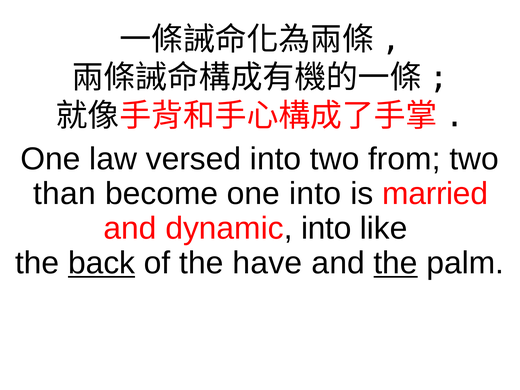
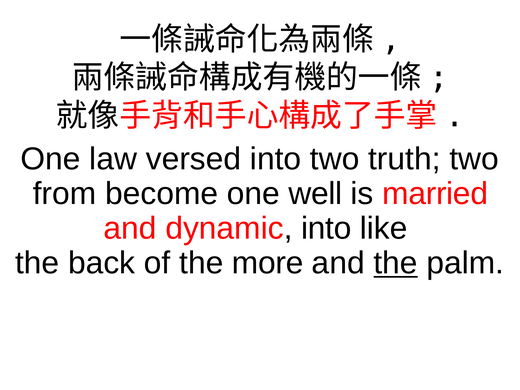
from: from -> truth
than: than -> from
one into: into -> well
back underline: present -> none
have: have -> more
